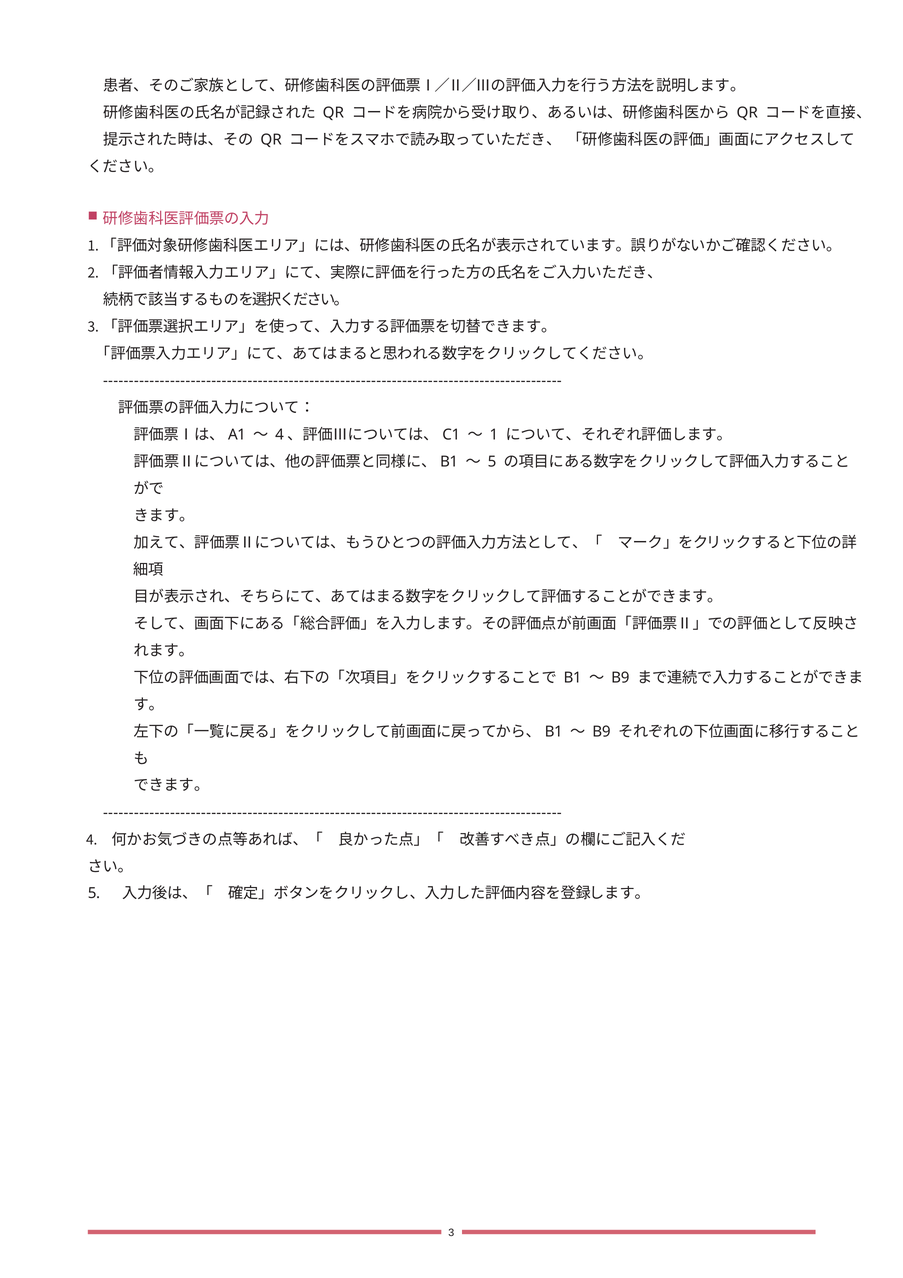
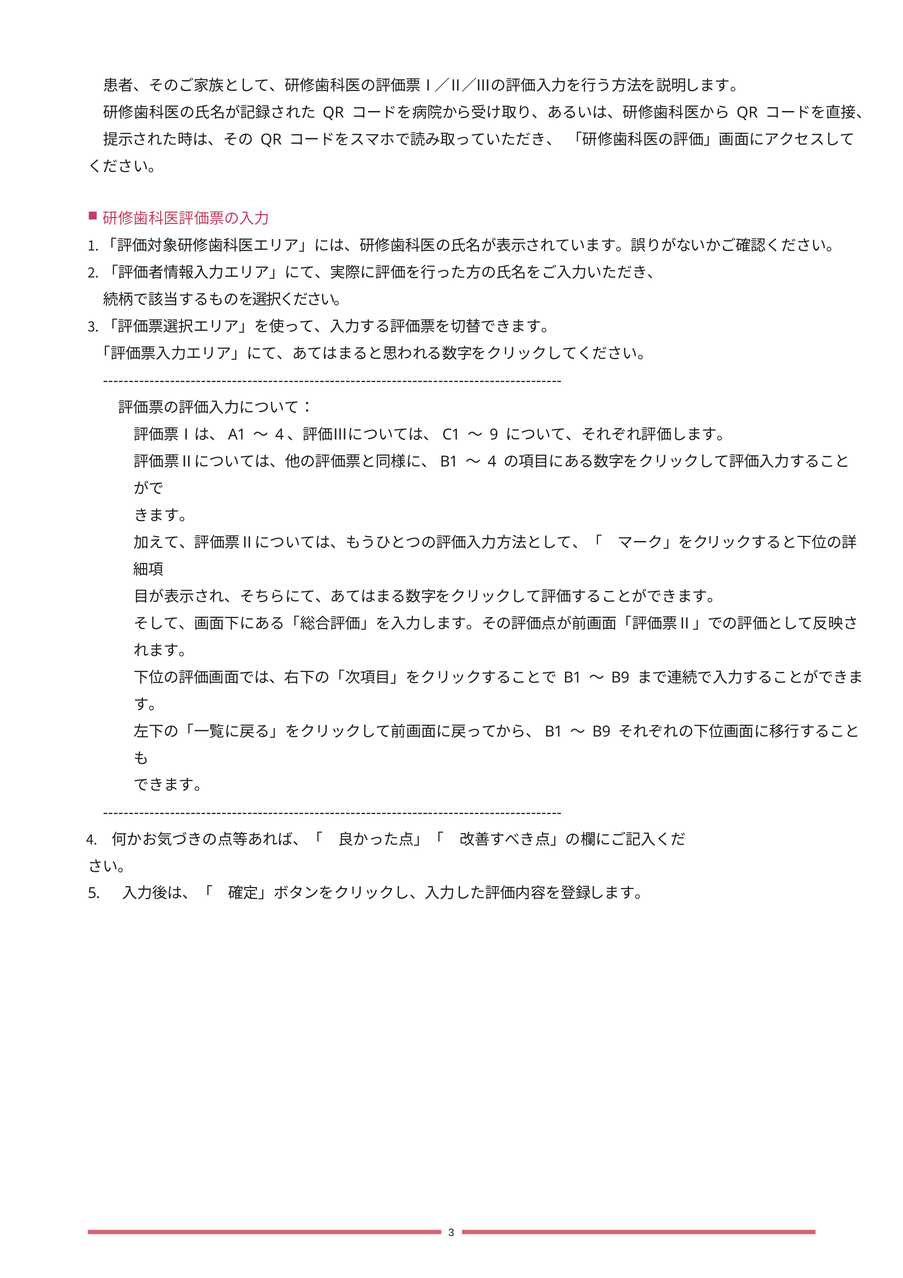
1: 1 -> 9
5 at (492, 462): 5 -> 4
